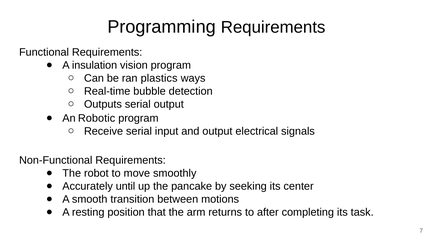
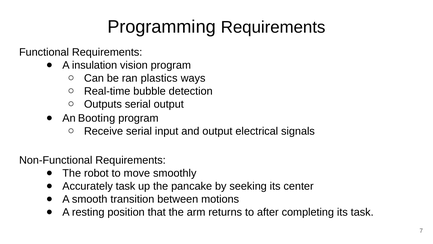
Robotic: Robotic -> Booting
Accurately until: until -> task
